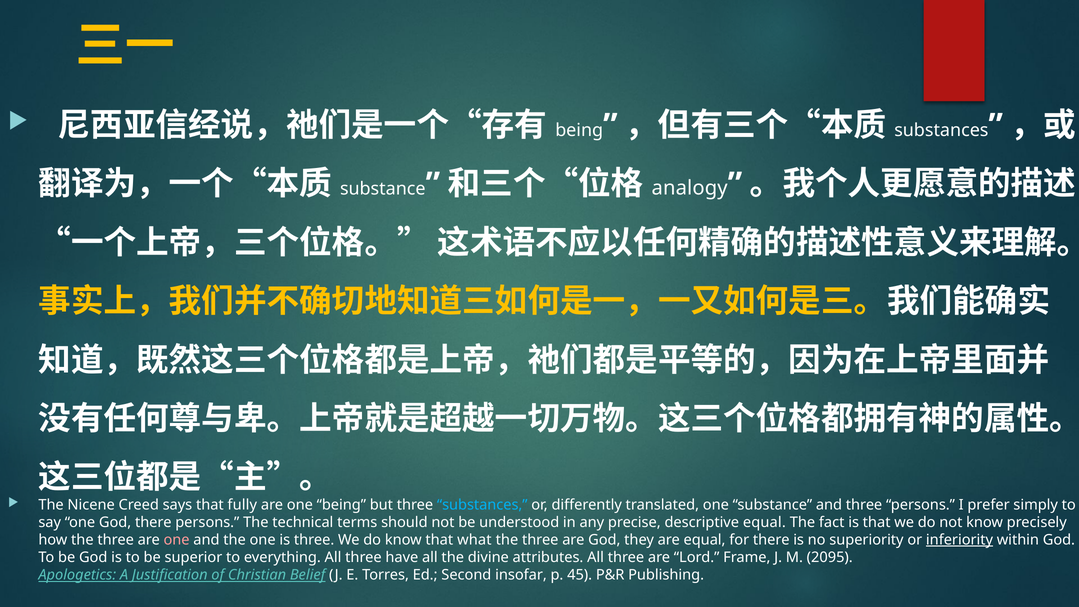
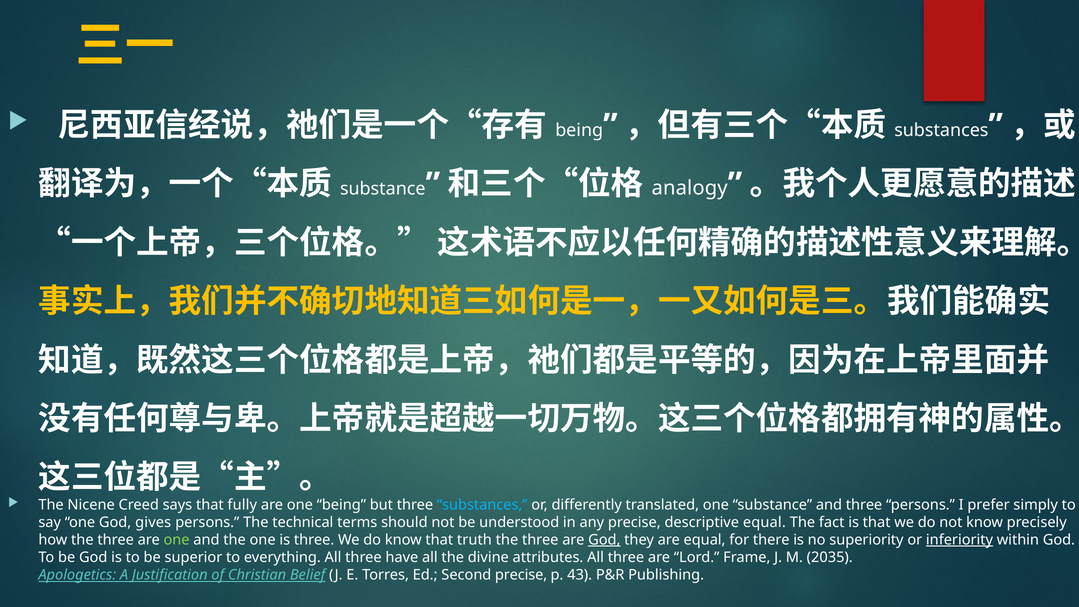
God there: there -> gives
one at (177, 540) colour: pink -> light green
what: what -> truth
God at (604, 540) underline: none -> present
2095: 2095 -> 2035
Second insofar: insofar -> precise
45: 45 -> 43
